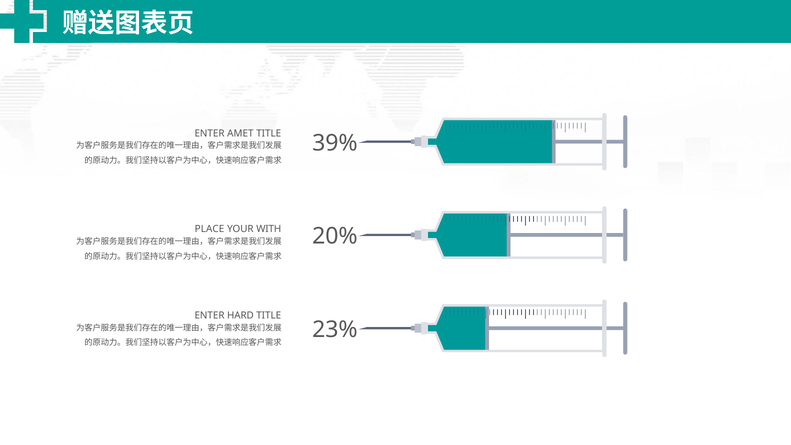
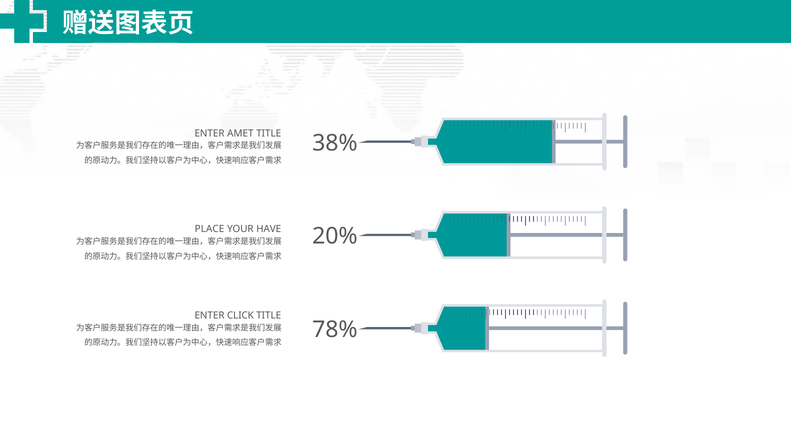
39%: 39% -> 38%
WITH: WITH -> HAVE
HARD: HARD -> CLICK
23%: 23% -> 78%
